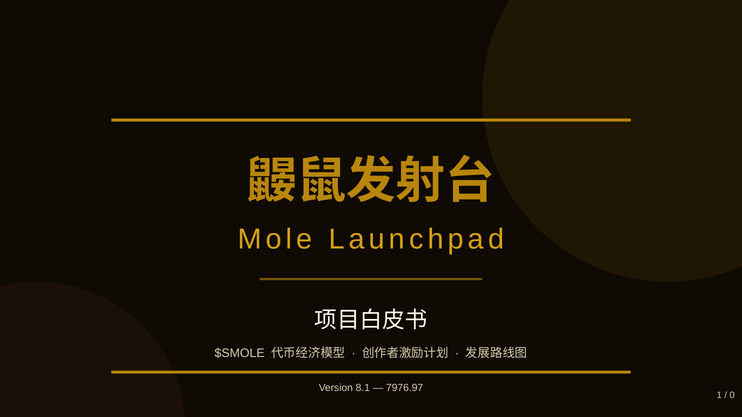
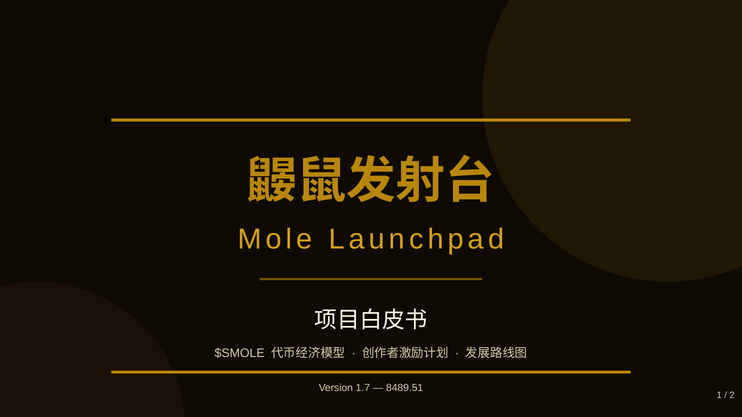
8.1: 8.1 -> 1.7
7976.97: 7976.97 -> 8489.51
0: 0 -> 2
